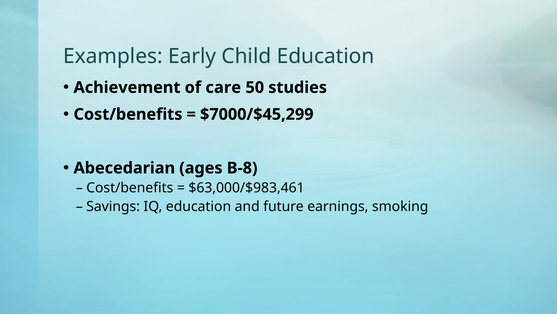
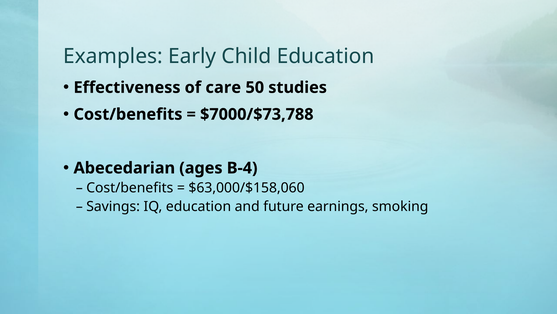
Achievement: Achievement -> Effectiveness
$7000/$45,299: $7000/$45,299 -> $7000/$73,788
B-8: B-8 -> B-4
$63,000/$983,461: $63,000/$983,461 -> $63,000/$158,060
